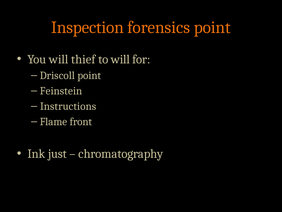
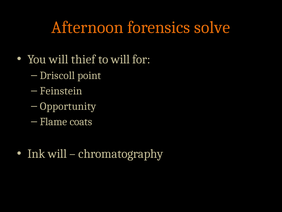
Inspection: Inspection -> Afternoon
forensics point: point -> solve
Instructions: Instructions -> Opportunity
front: front -> coats
Ink just: just -> will
